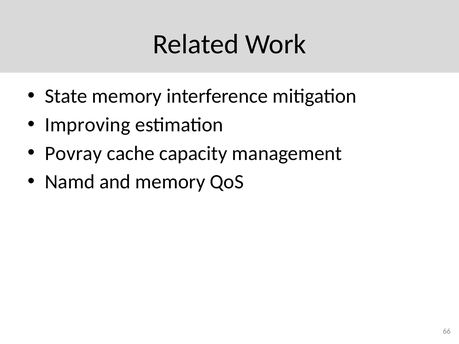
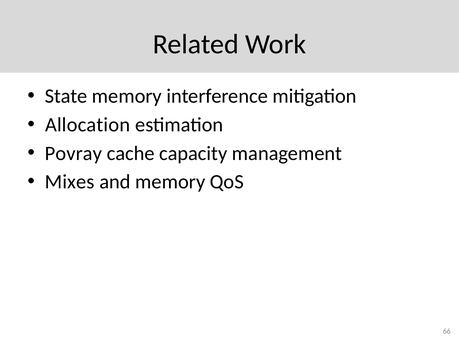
Improving: Improving -> Allocation
Namd: Namd -> Mixes
